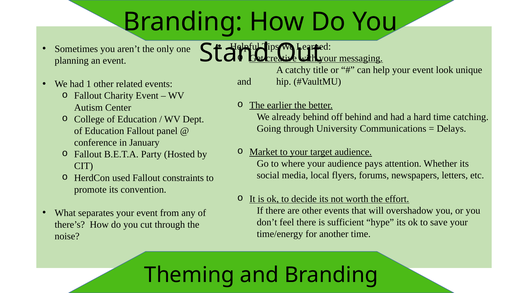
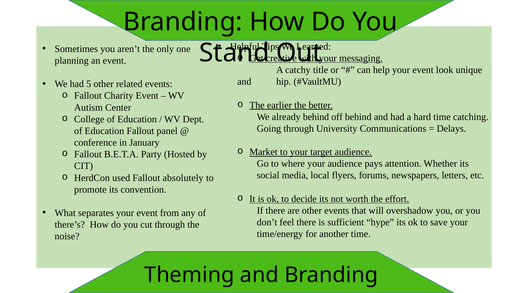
1: 1 -> 5
constraints: constraints -> absolutely
